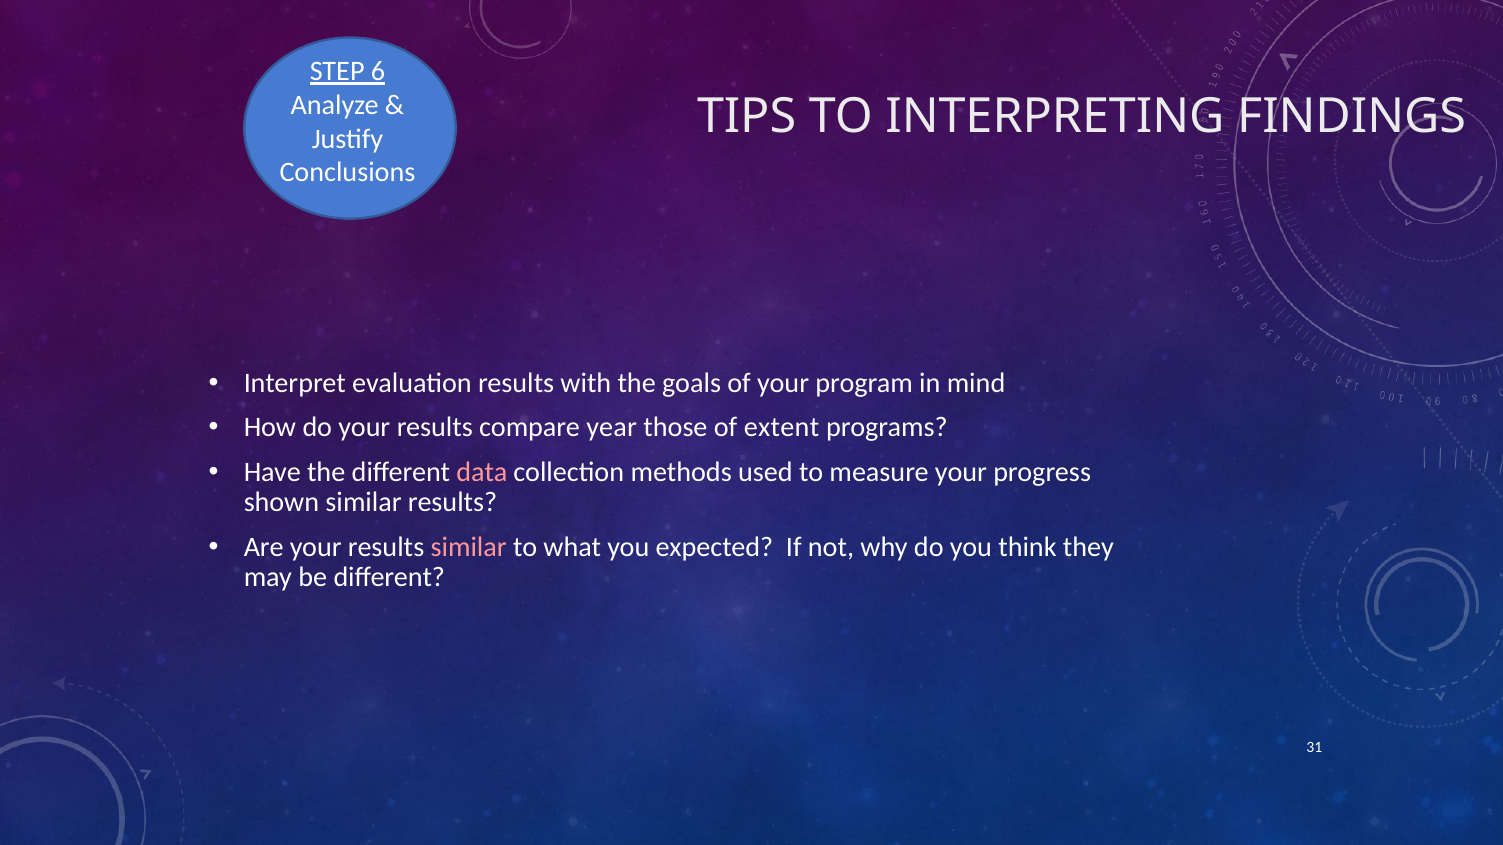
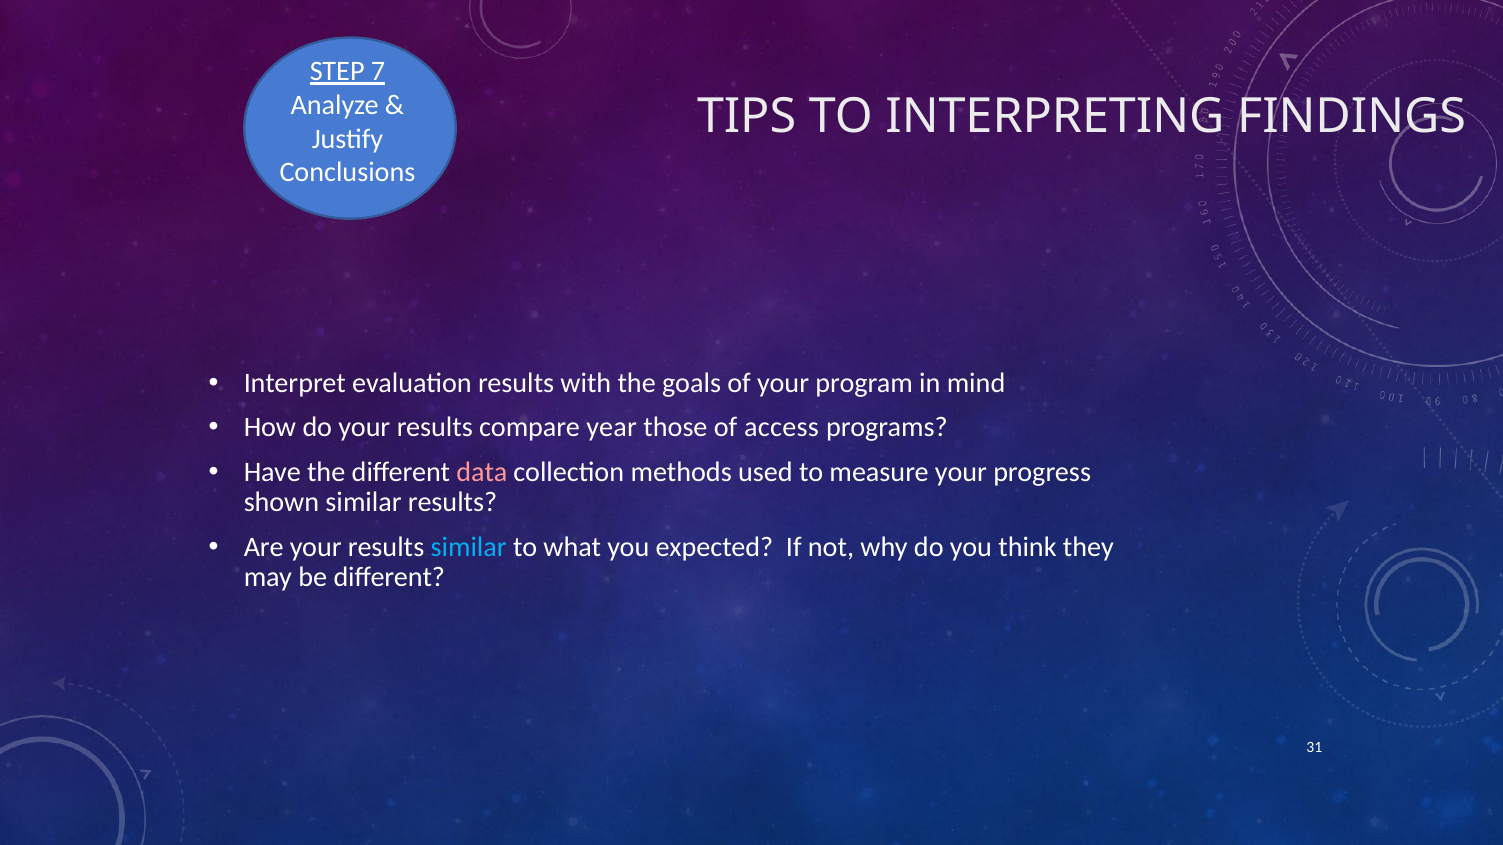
6: 6 -> 7
extent: extent -> access
similar at (469, 547) colour: pink -> light blue
